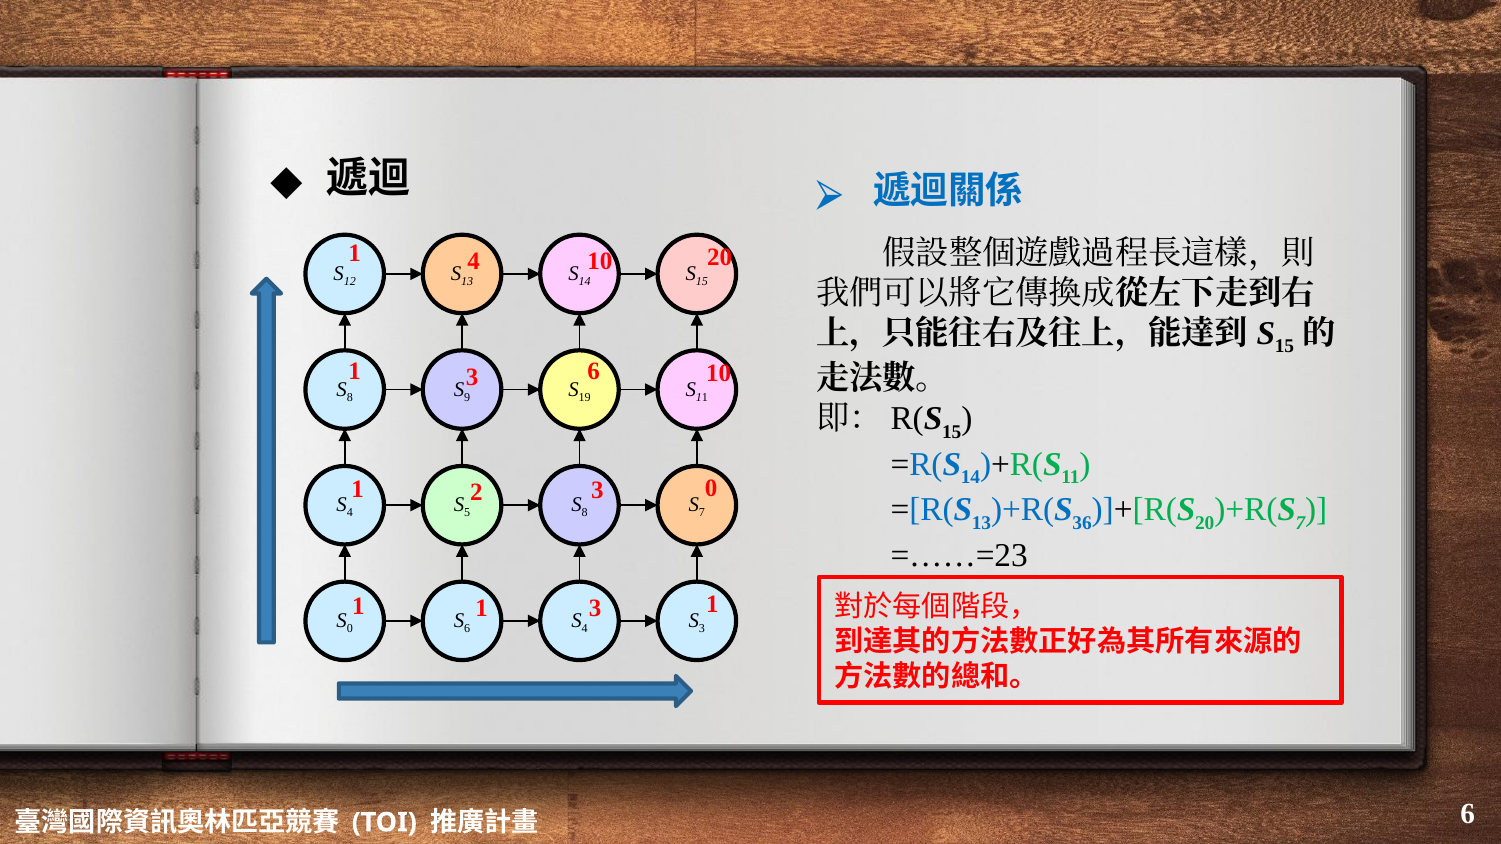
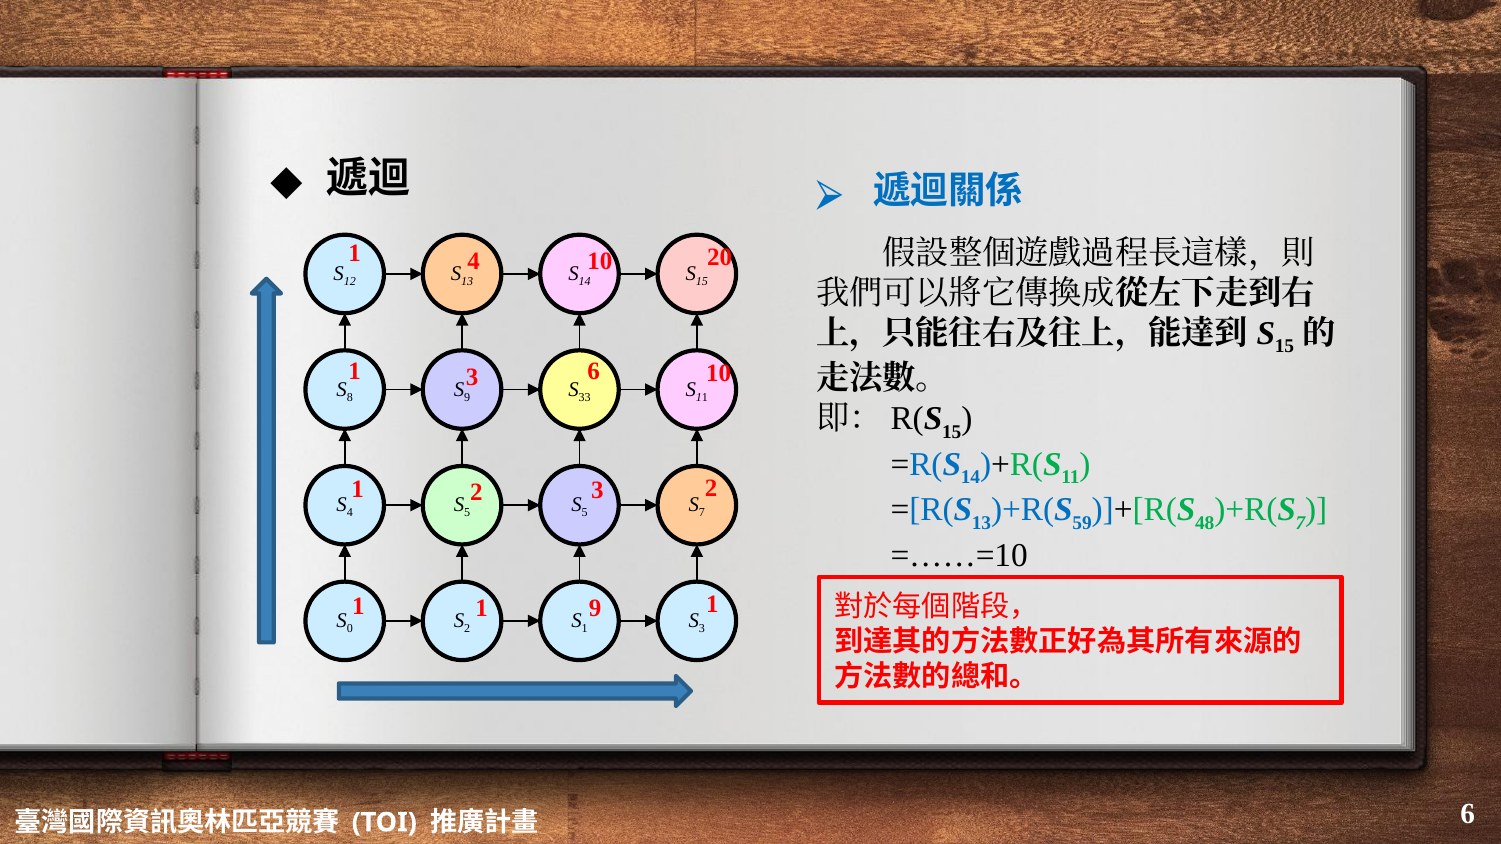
19: 19 -> 33
3 0: 0 -> 2
36: 36 -> 59
20 at (1205, 523): 20 -> 48
8 at (585, 513): 8 -> 5
=……=23: =……=23 -> =……=10
1 3: 3 -> 9
6 at (467, 629): 6 -> 2
4 at (585, 629): 4 -> 1
